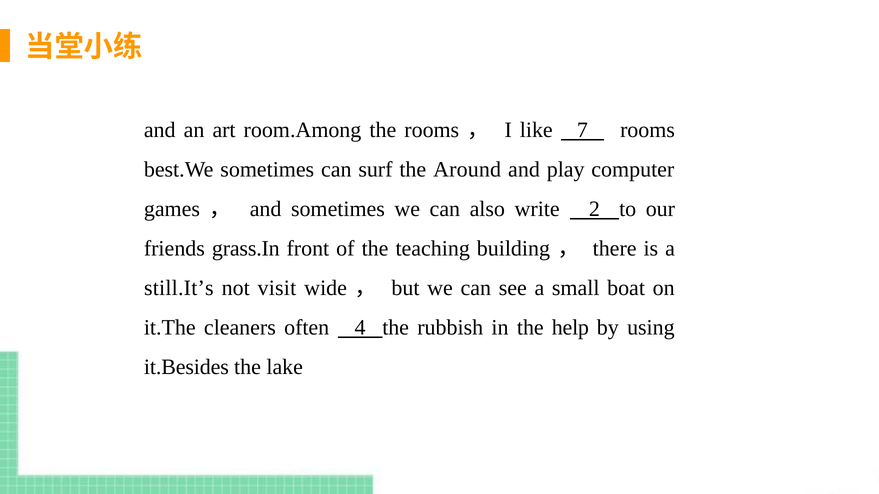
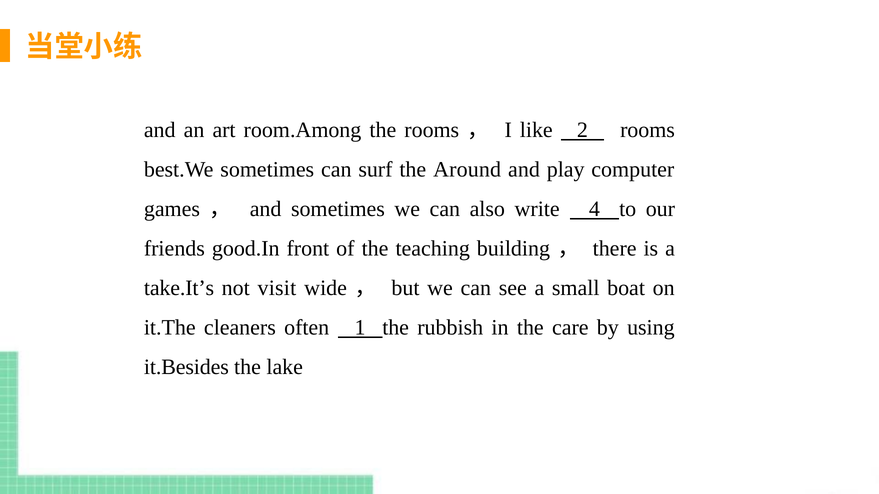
7: 7 -> 2
2: 2 -> 4
grass.In: grass.In -> good.In
still.It’s: still.It’s -> take.It’s
4: 4 -> 1
help: help -> care
